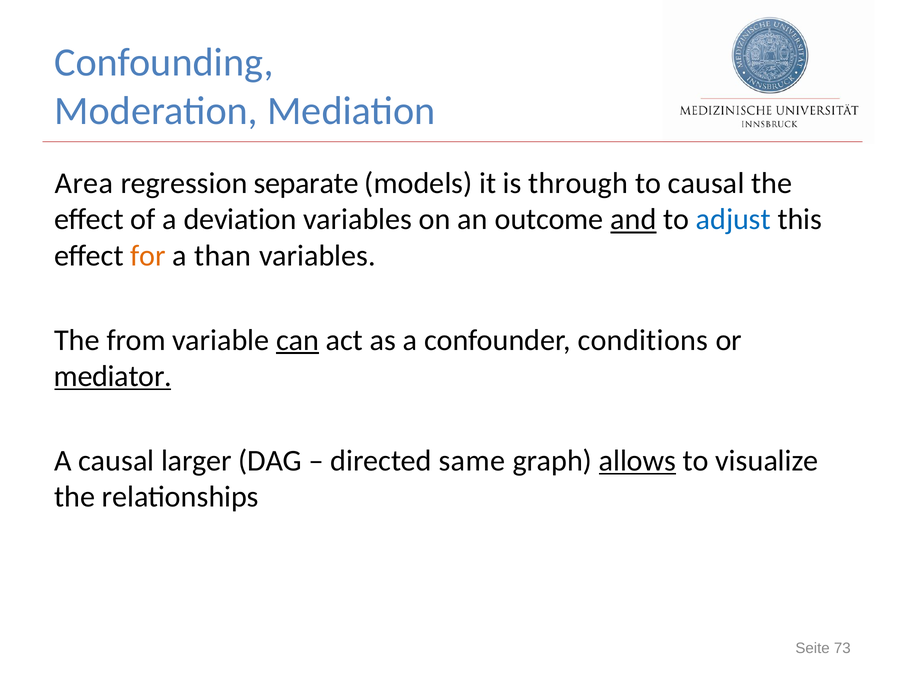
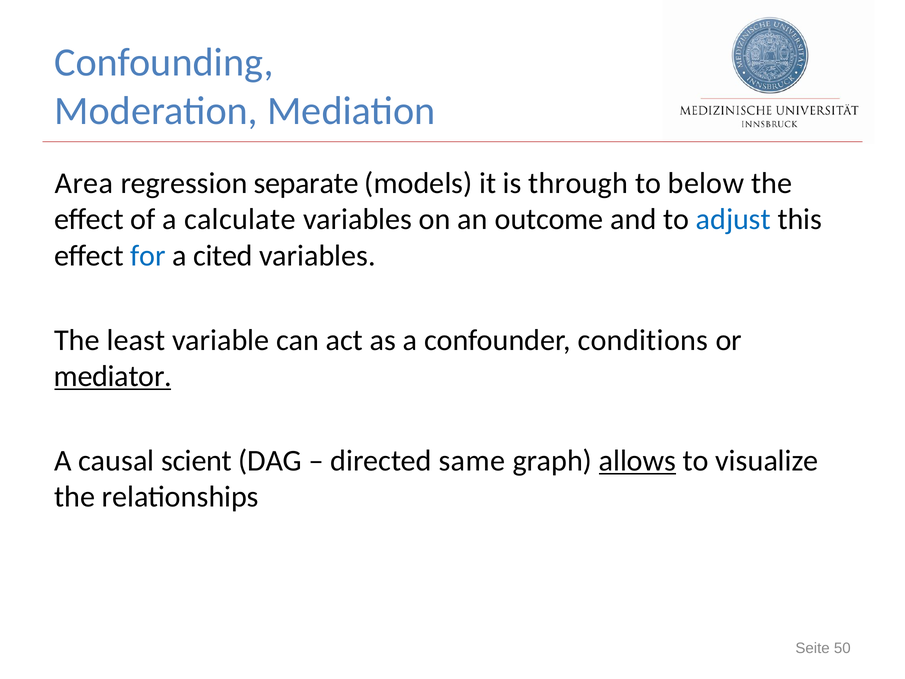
to causal: causal -> below
deviation: deviation -> calculate
and underline: present -> none
for colour: orange -> blue
than: than -> cited
from: from -> least
can underline: present -> none
larger: larger -> scient
73: 73 -> 50
